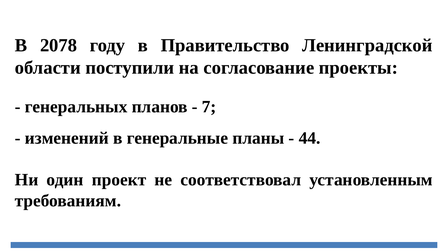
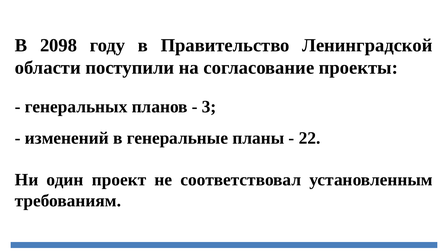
2078: 2078 -> 2098
7: 7 -> 3
44: 44 -> 22
